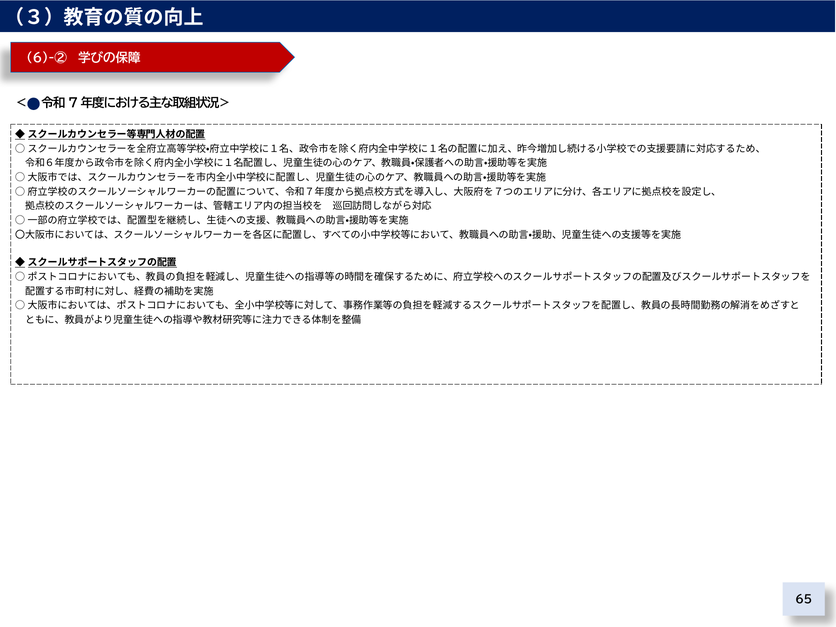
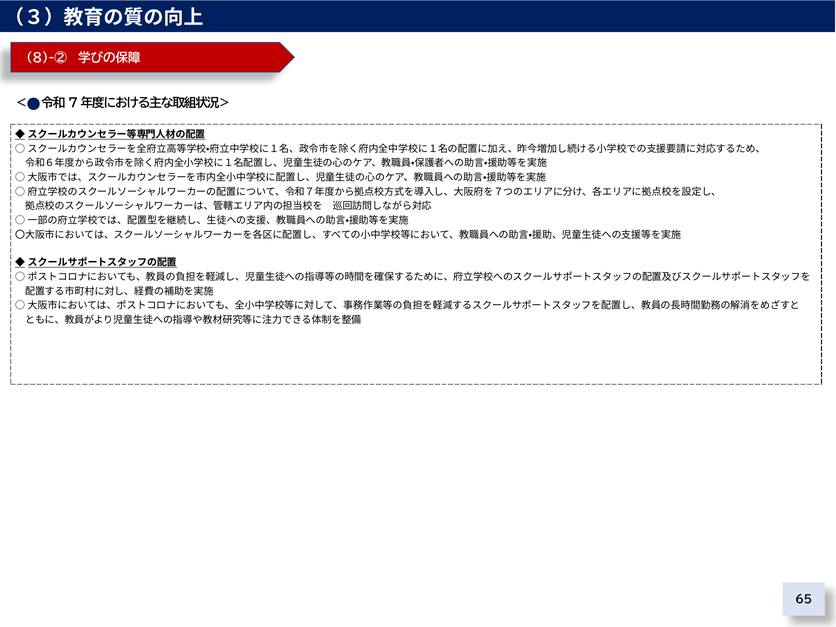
6)-②: 6)-② -> 8)-②
